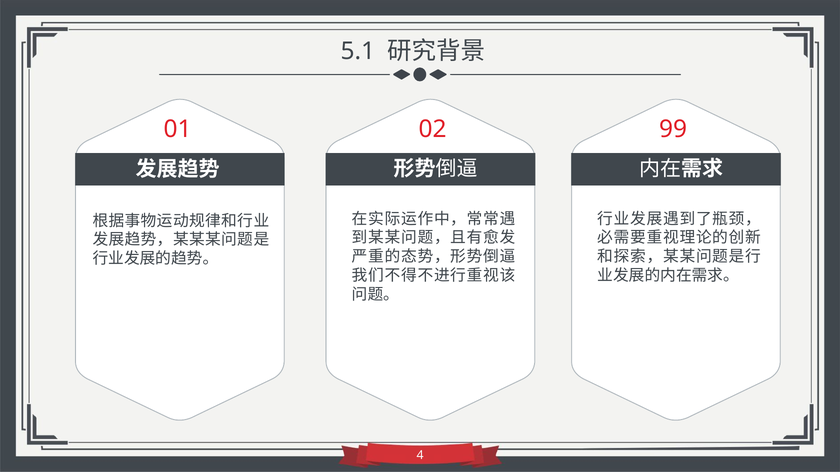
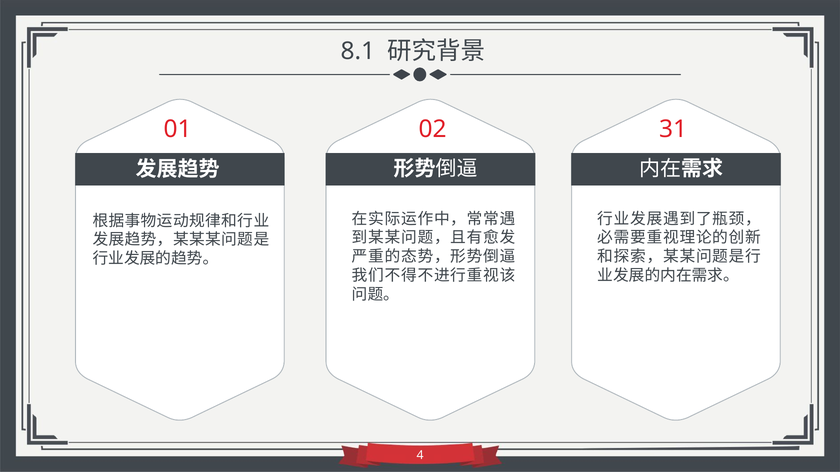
5.1: 5.1 -> 8.1
99: 99 -> 31
